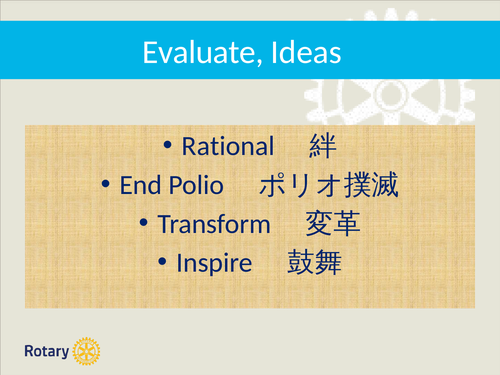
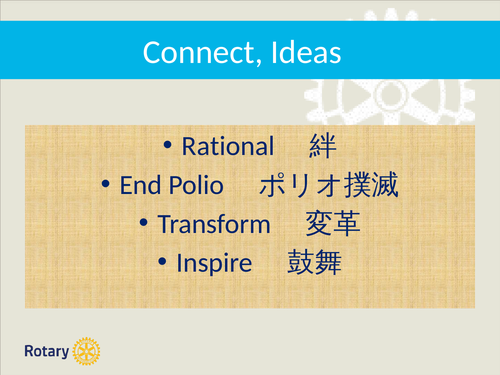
Evaluate: Evaluate -> Connect
